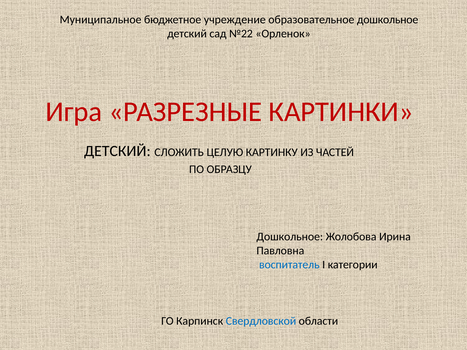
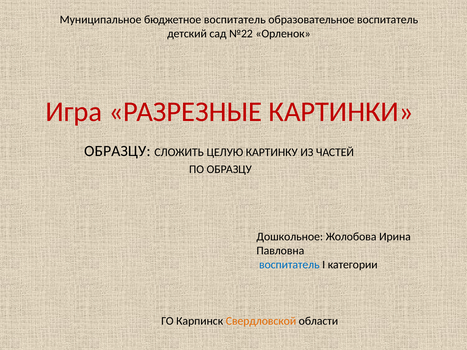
бюджетное учреждение: учреждение -> воспитатель
образовательное дошкольное: дошкольное -> воспитатель
ДЕТСКИЙ at (117, 151): ДЕТСКИЙ -> ОБРАЗЦУ
Свердловской colour: blue -> orange
